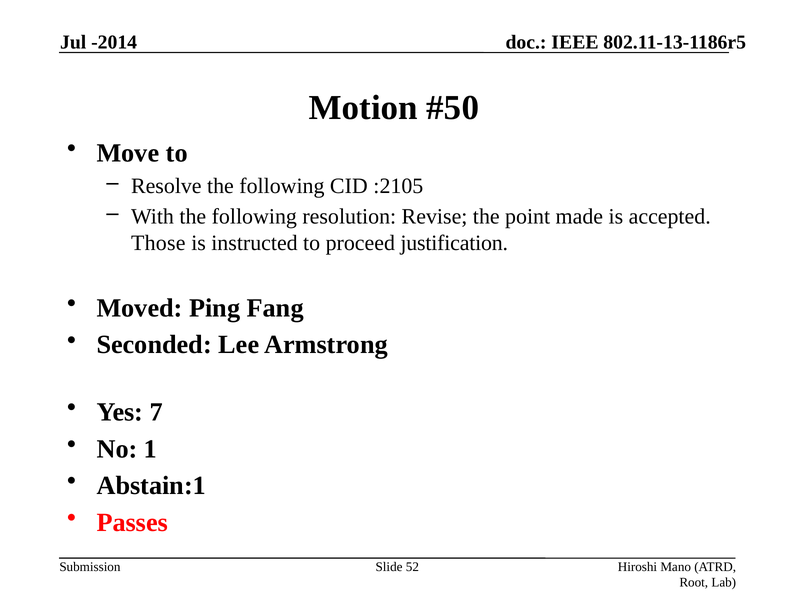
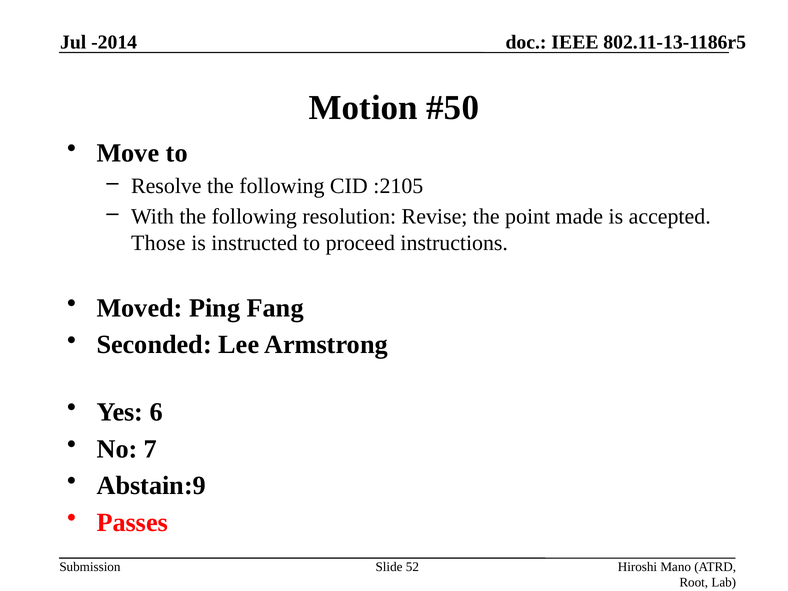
justification: justification -> instructions
7: 7 -> 6
1: 1 -> 7
Abstain:1: Abstain:1 -> Abstain:9
